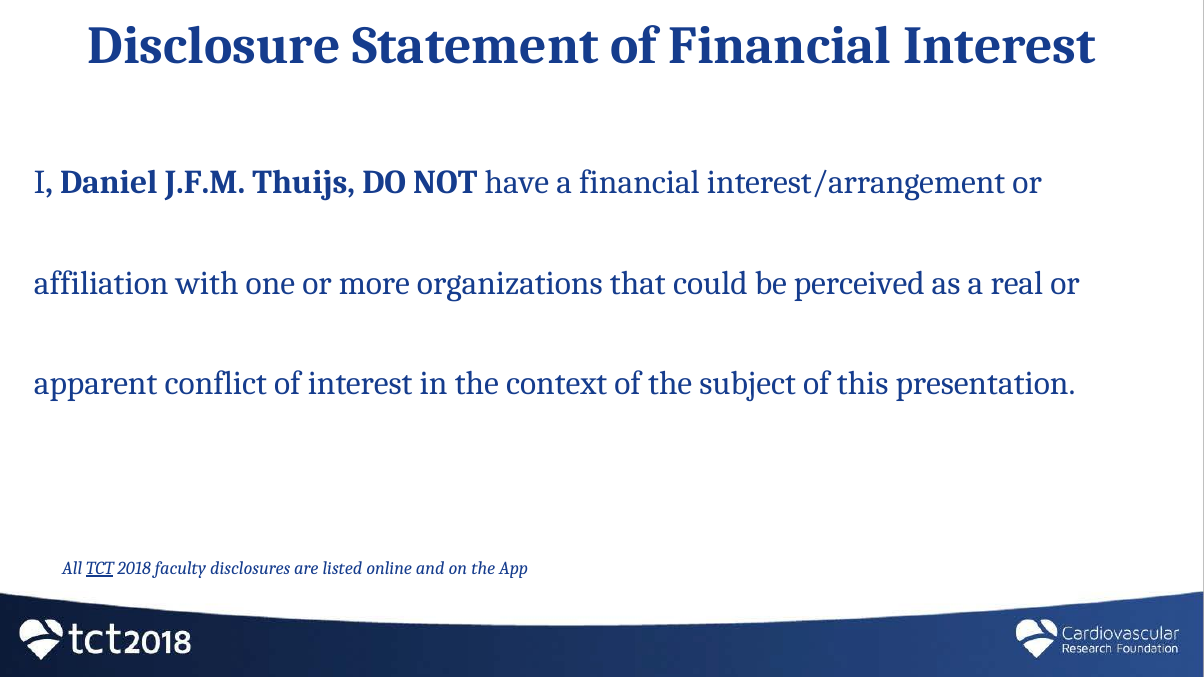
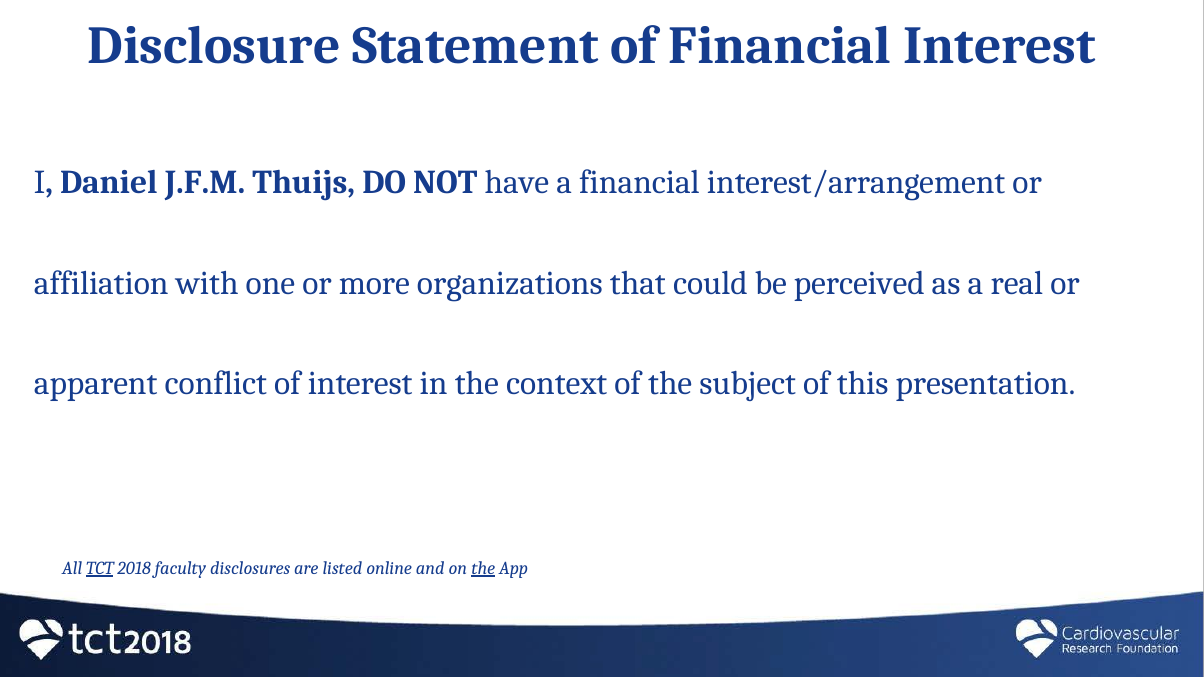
the at (483, 568) underline: none -> present
